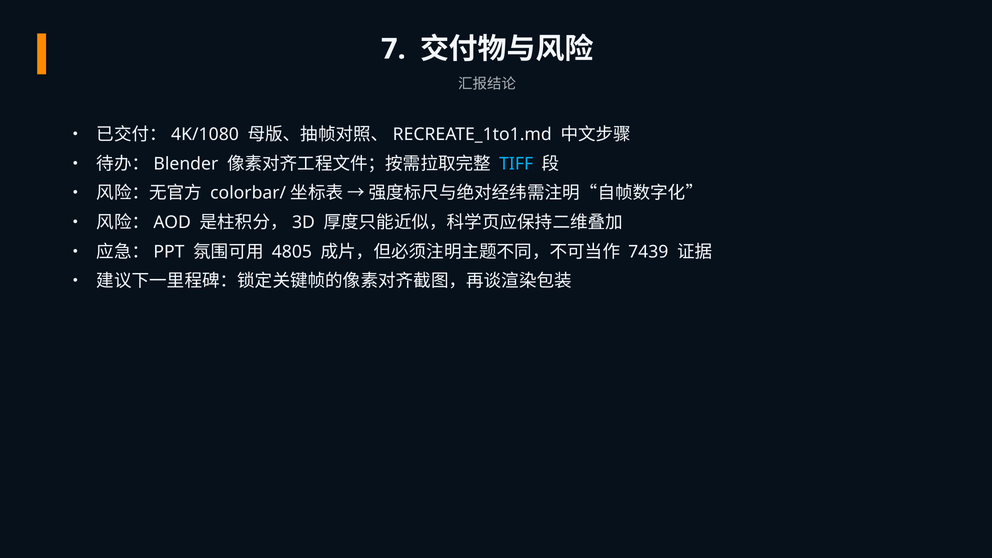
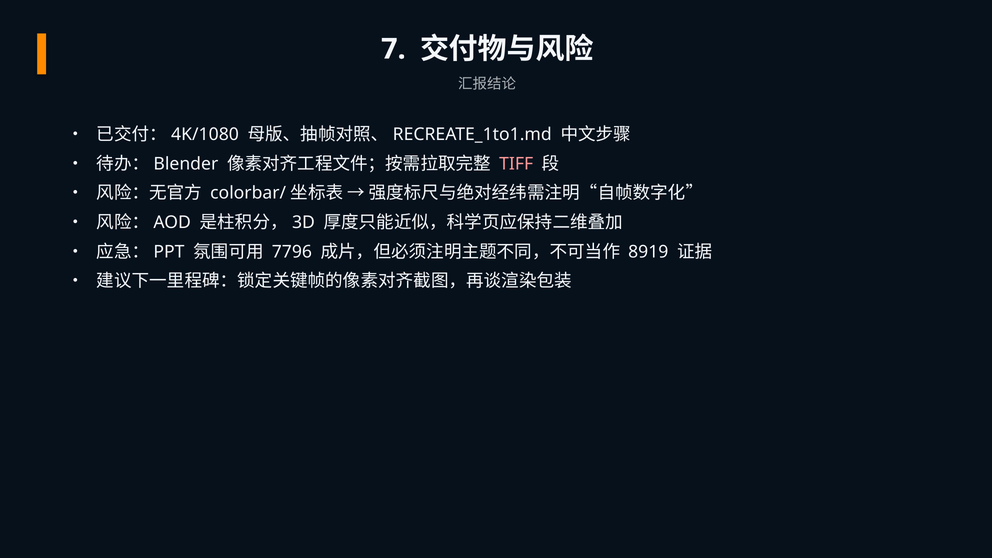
TIFF colour: light blue -> pink
4805: 4805 -> 7796
7439: 7439 -> 8919
